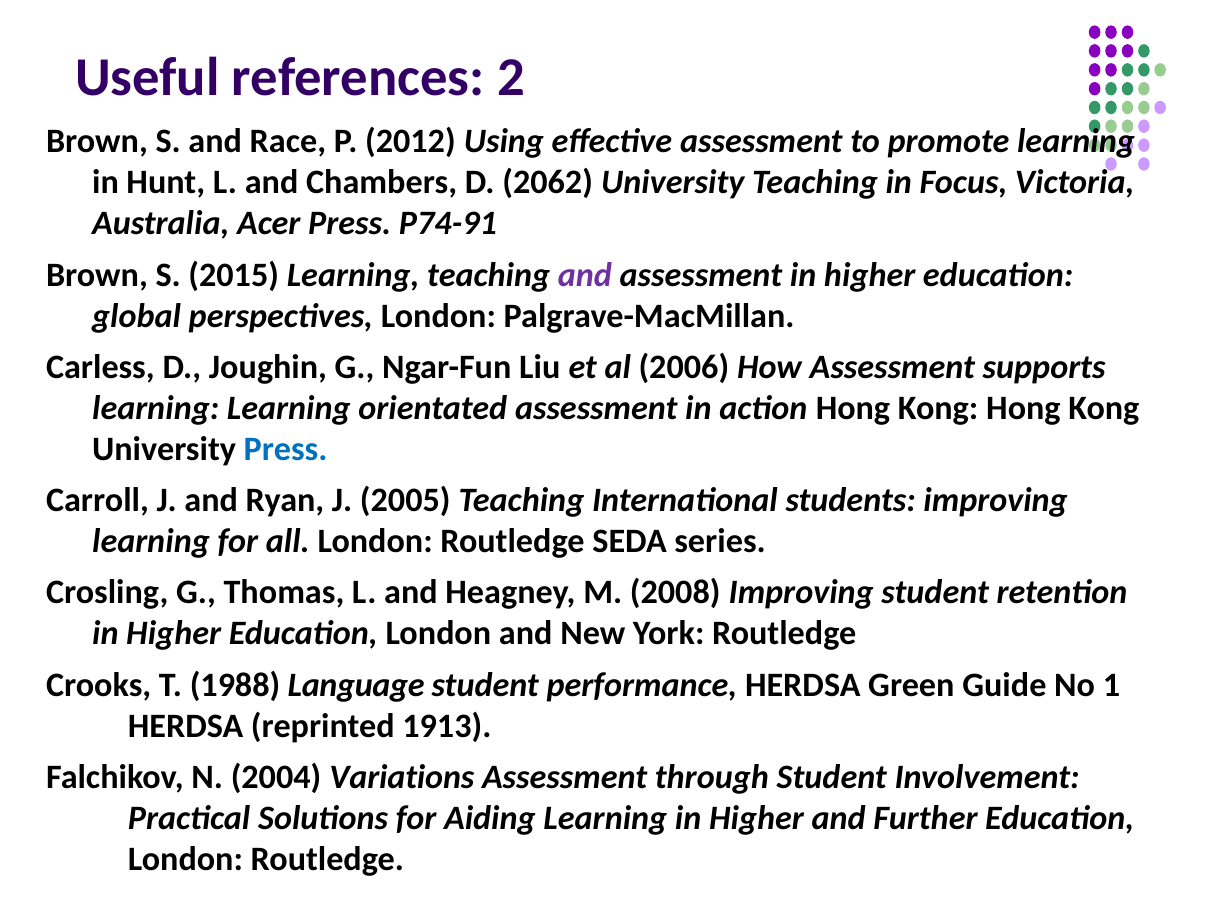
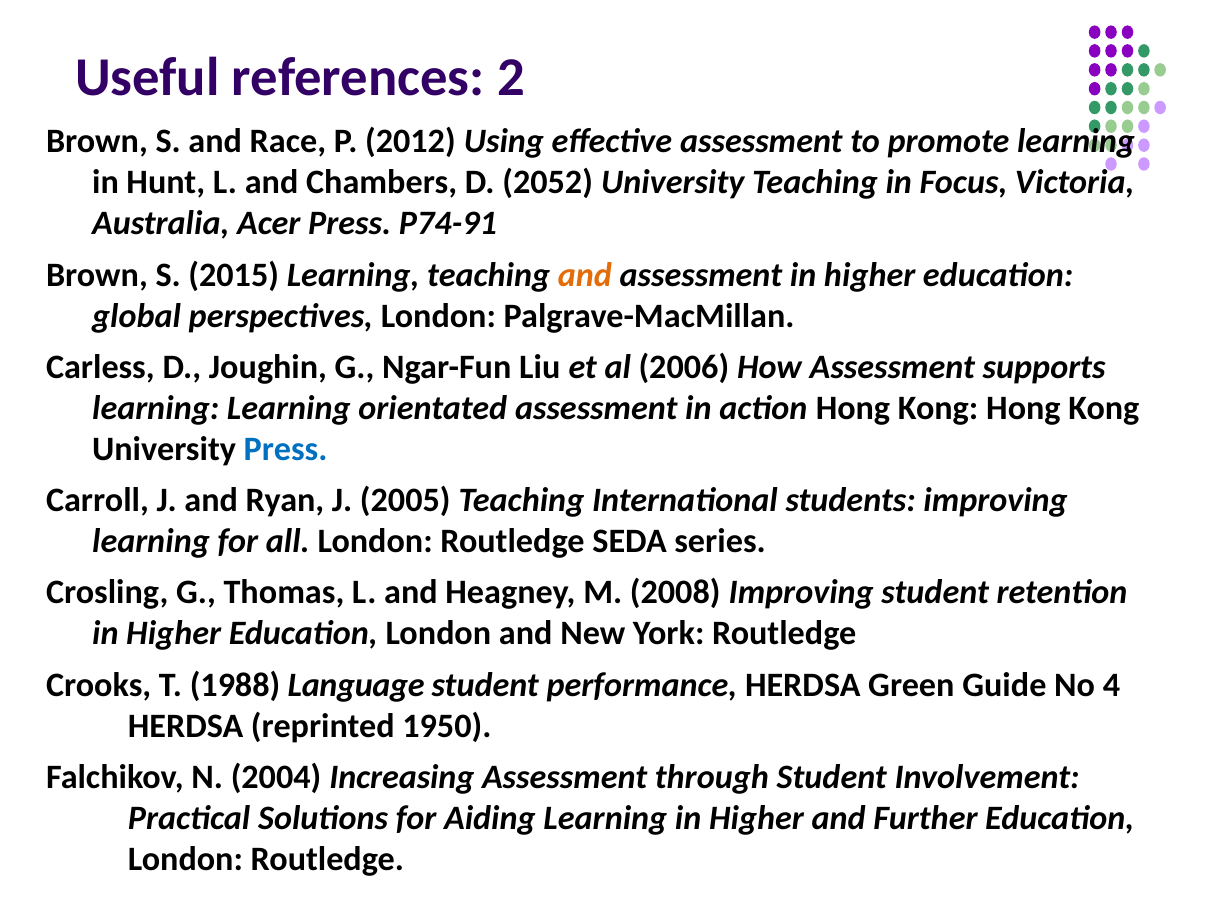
2062: 2062 -> 2052
and at (585, 275) colour: purple -> orange
1: 1 -> 4
1913: 1913 -> 1950
Variations: Variations -> Increasing
